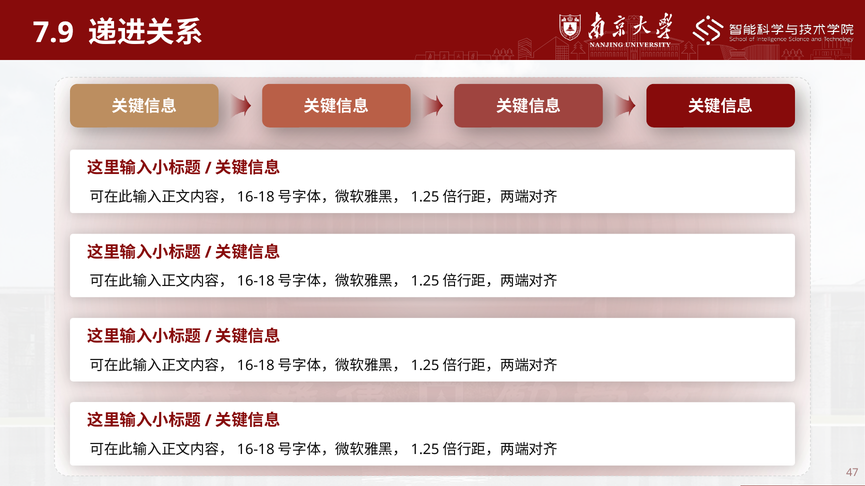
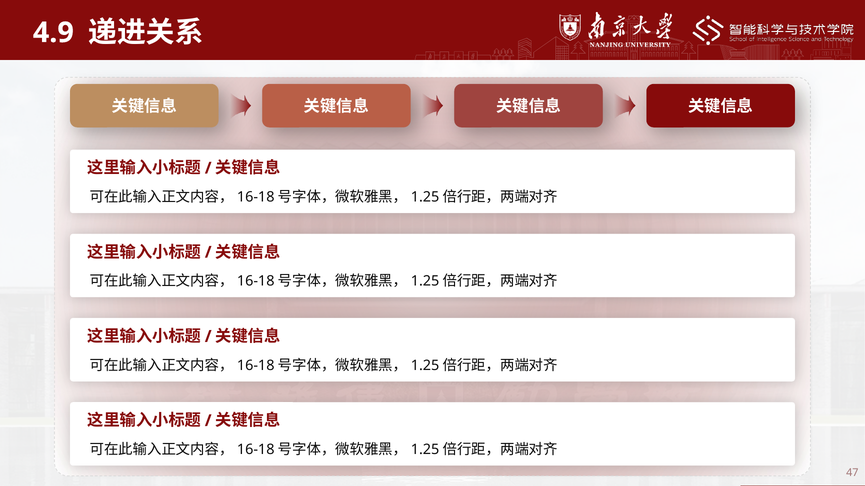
7.9: 7.9 -> 4.9
